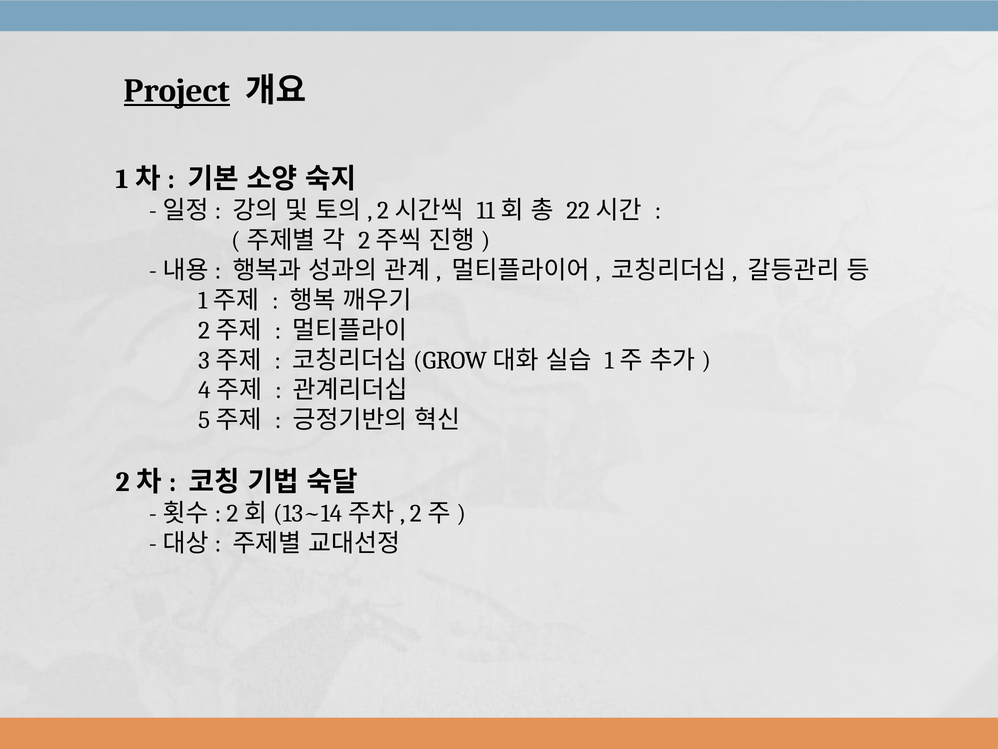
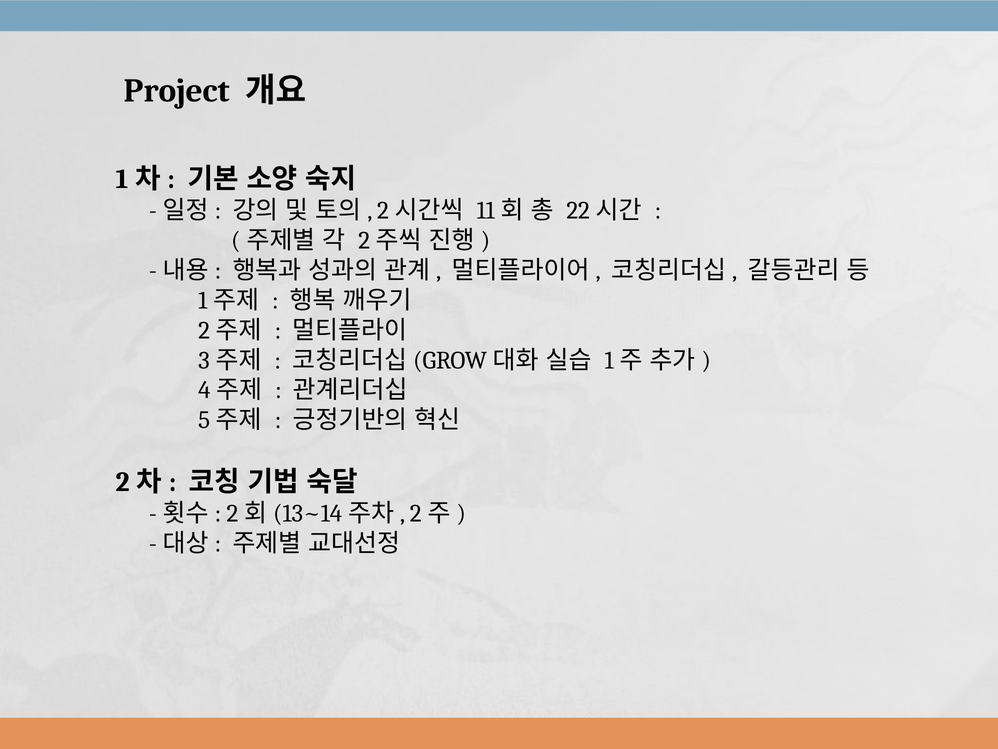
Project underline: present -> none
